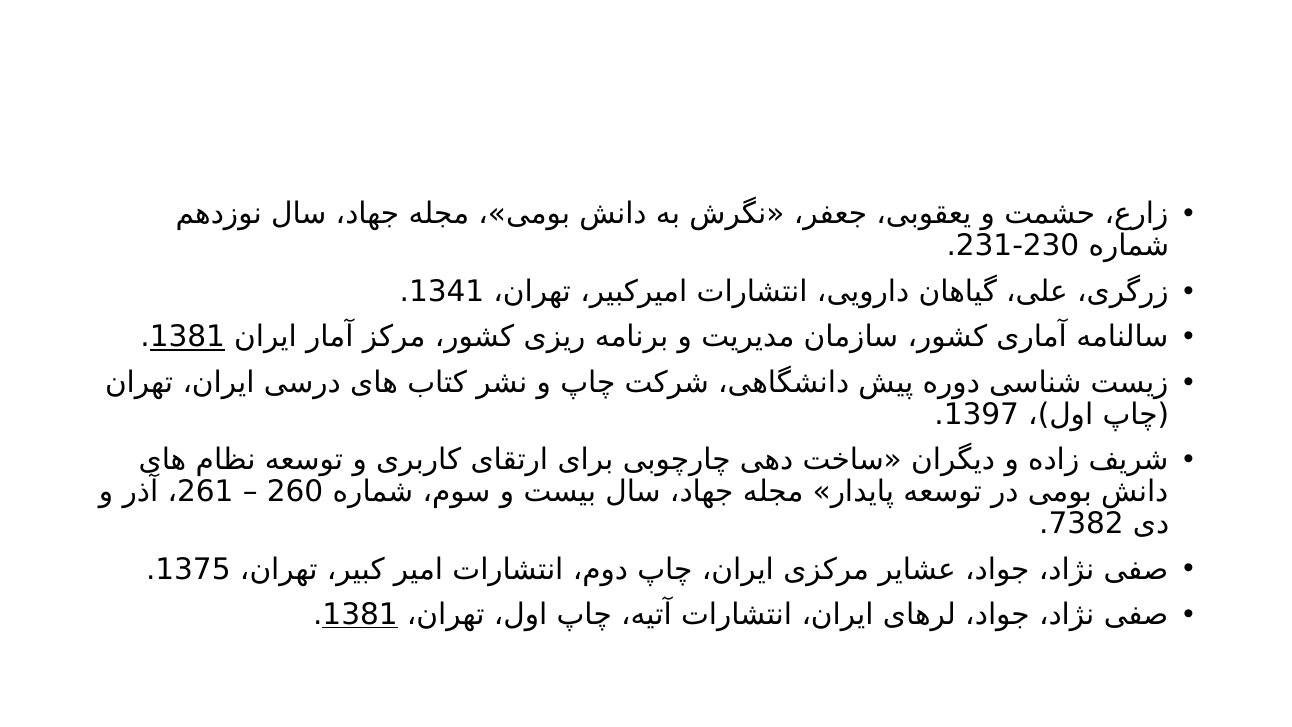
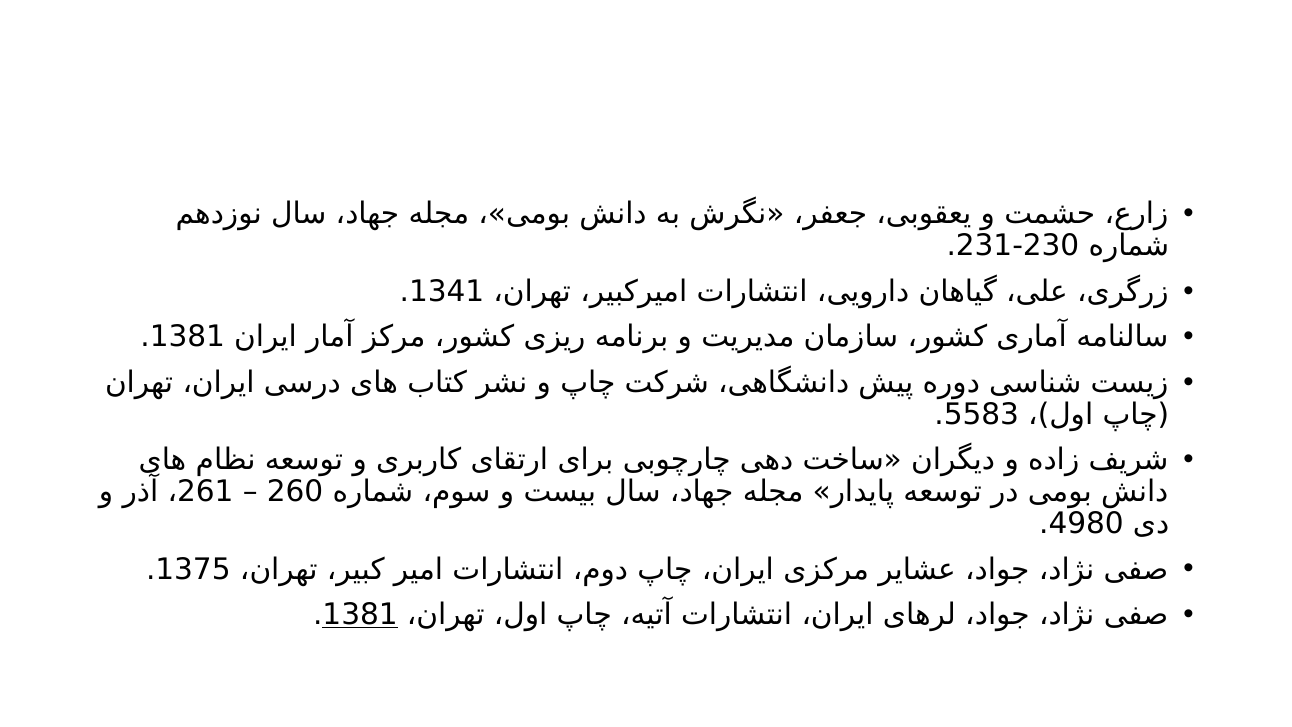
1381 at (187, 337) underline: present -> none
1397: 1397 -> 5583
7382: 7382 -> 4980
